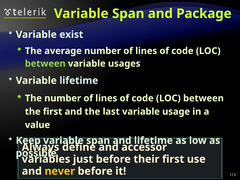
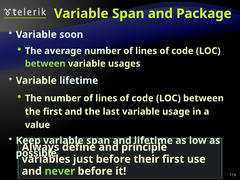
exist: exist -> soon
accessor: accessor -> principle
never colour: yellow -> light green
